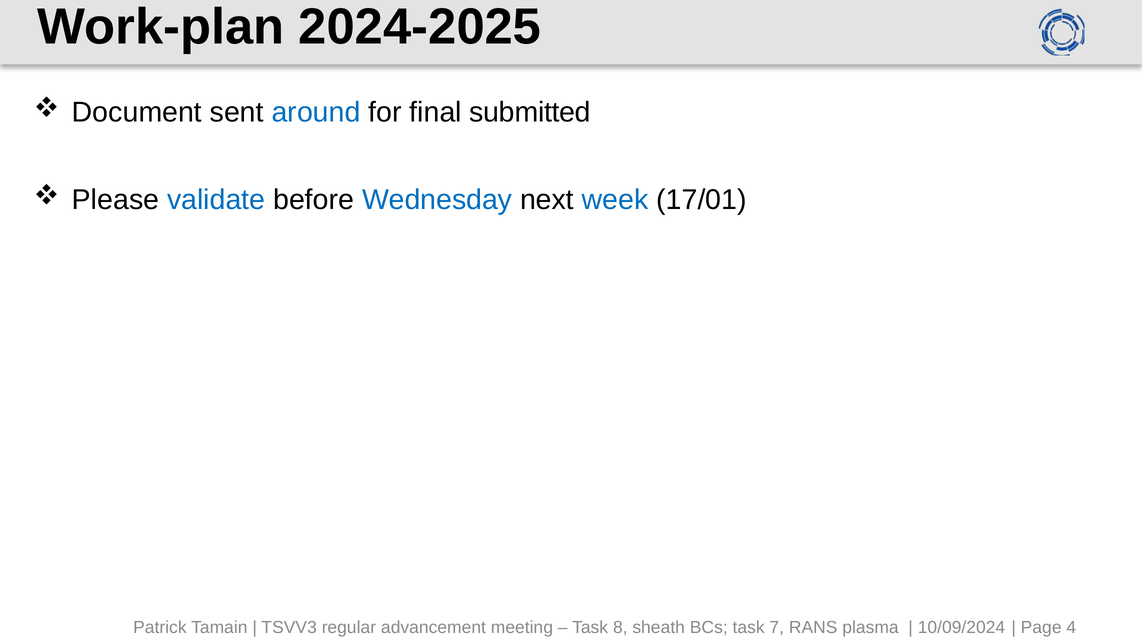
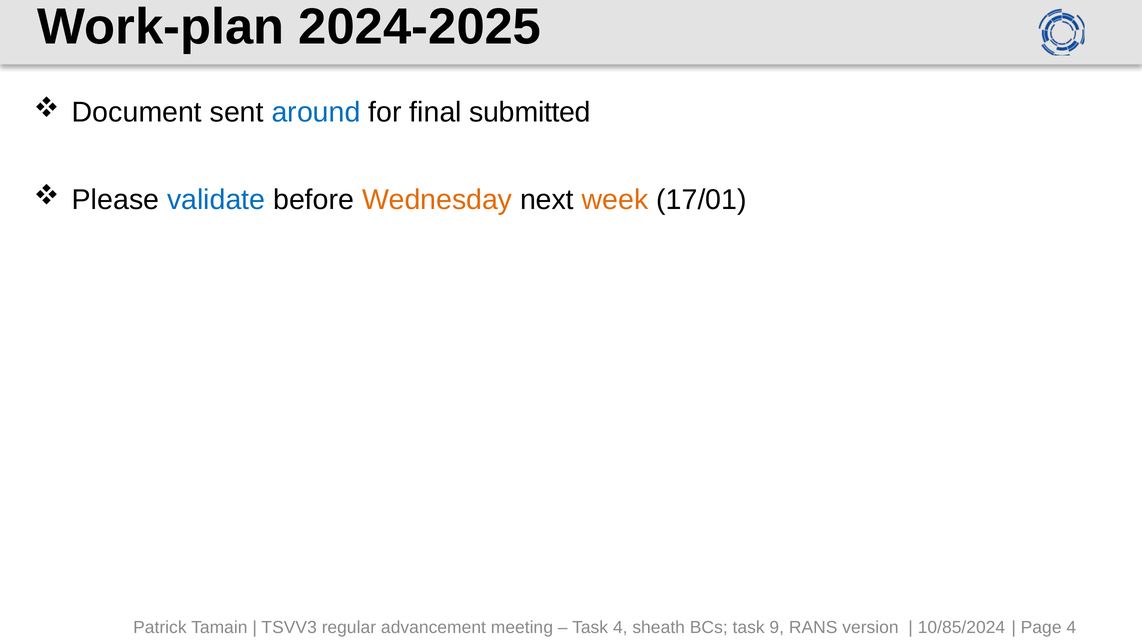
Wednesday colour: blue -> orange
week colour: blue -> orange
Task 8: 8 -> 4
7: 7 -> 9
plasma: plasma -> version
10/09/2024: 10/09/2024 -> 10/85/2024
